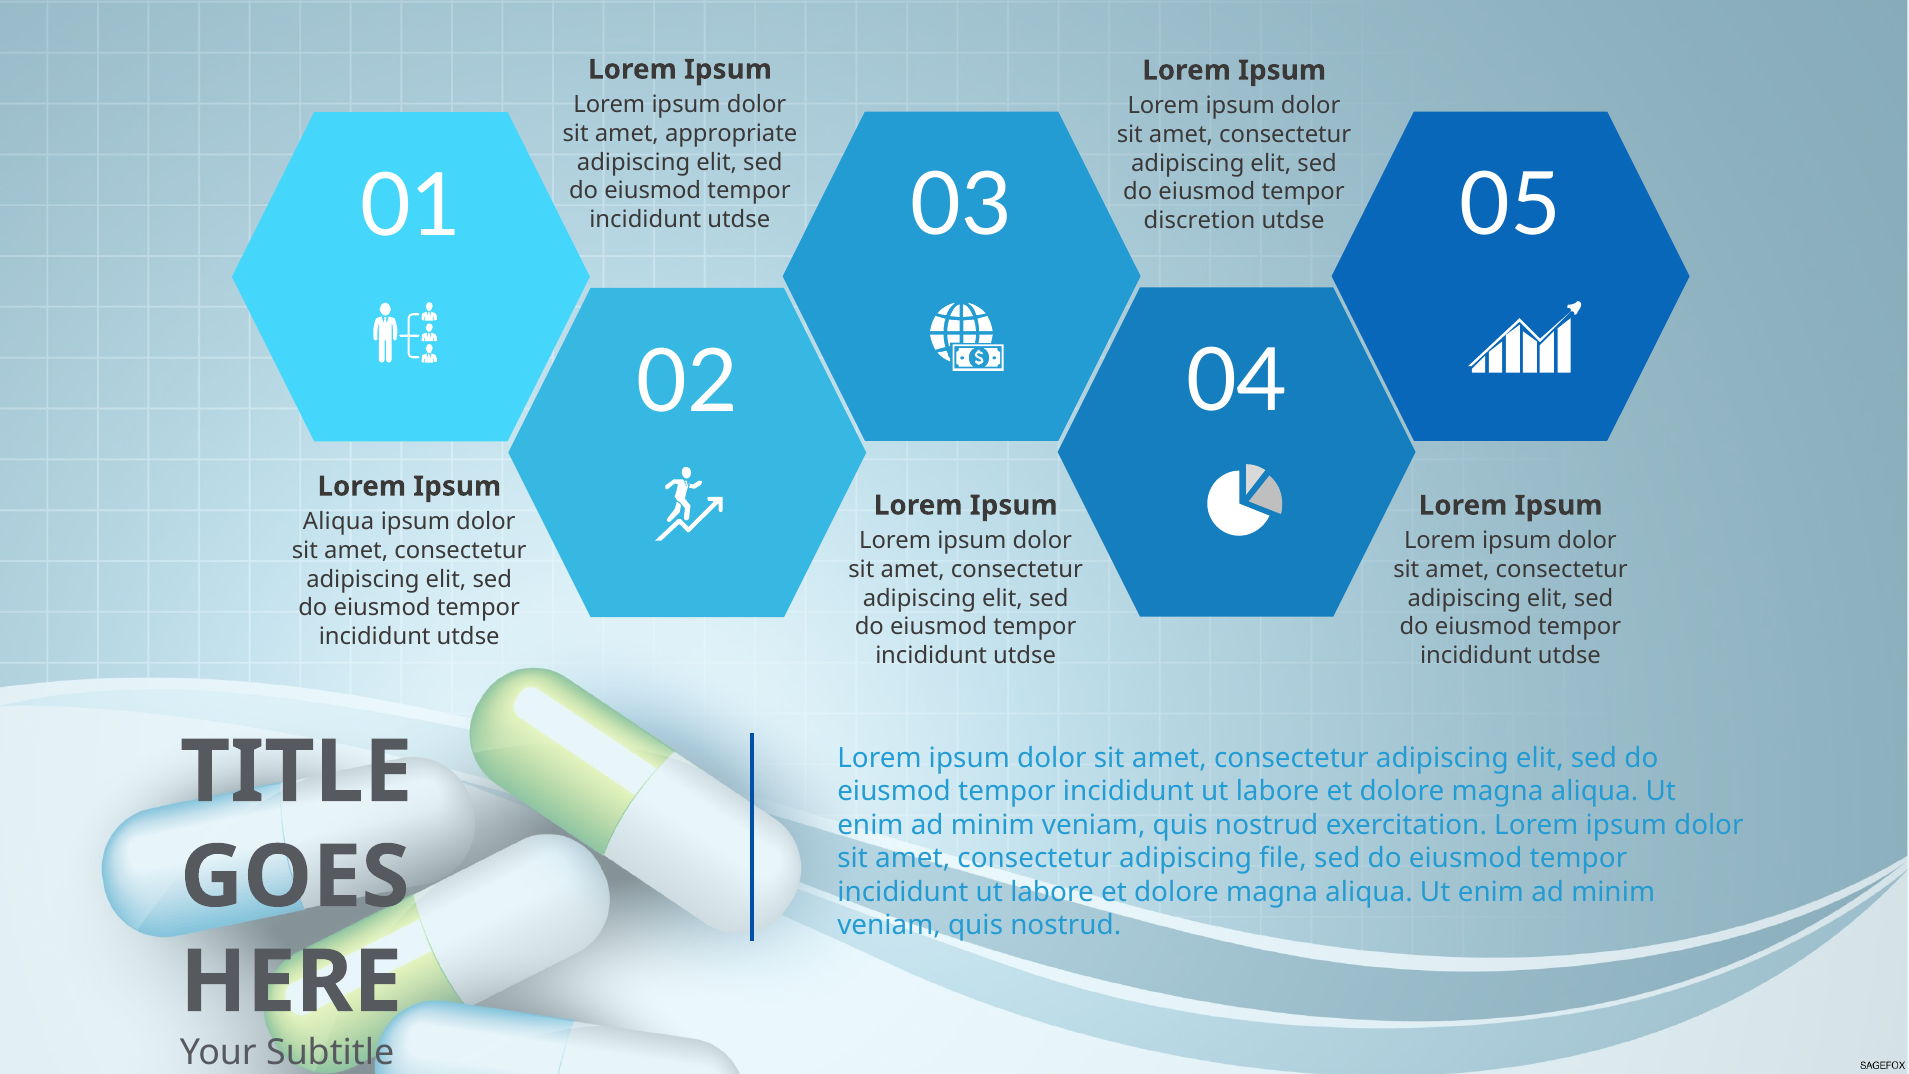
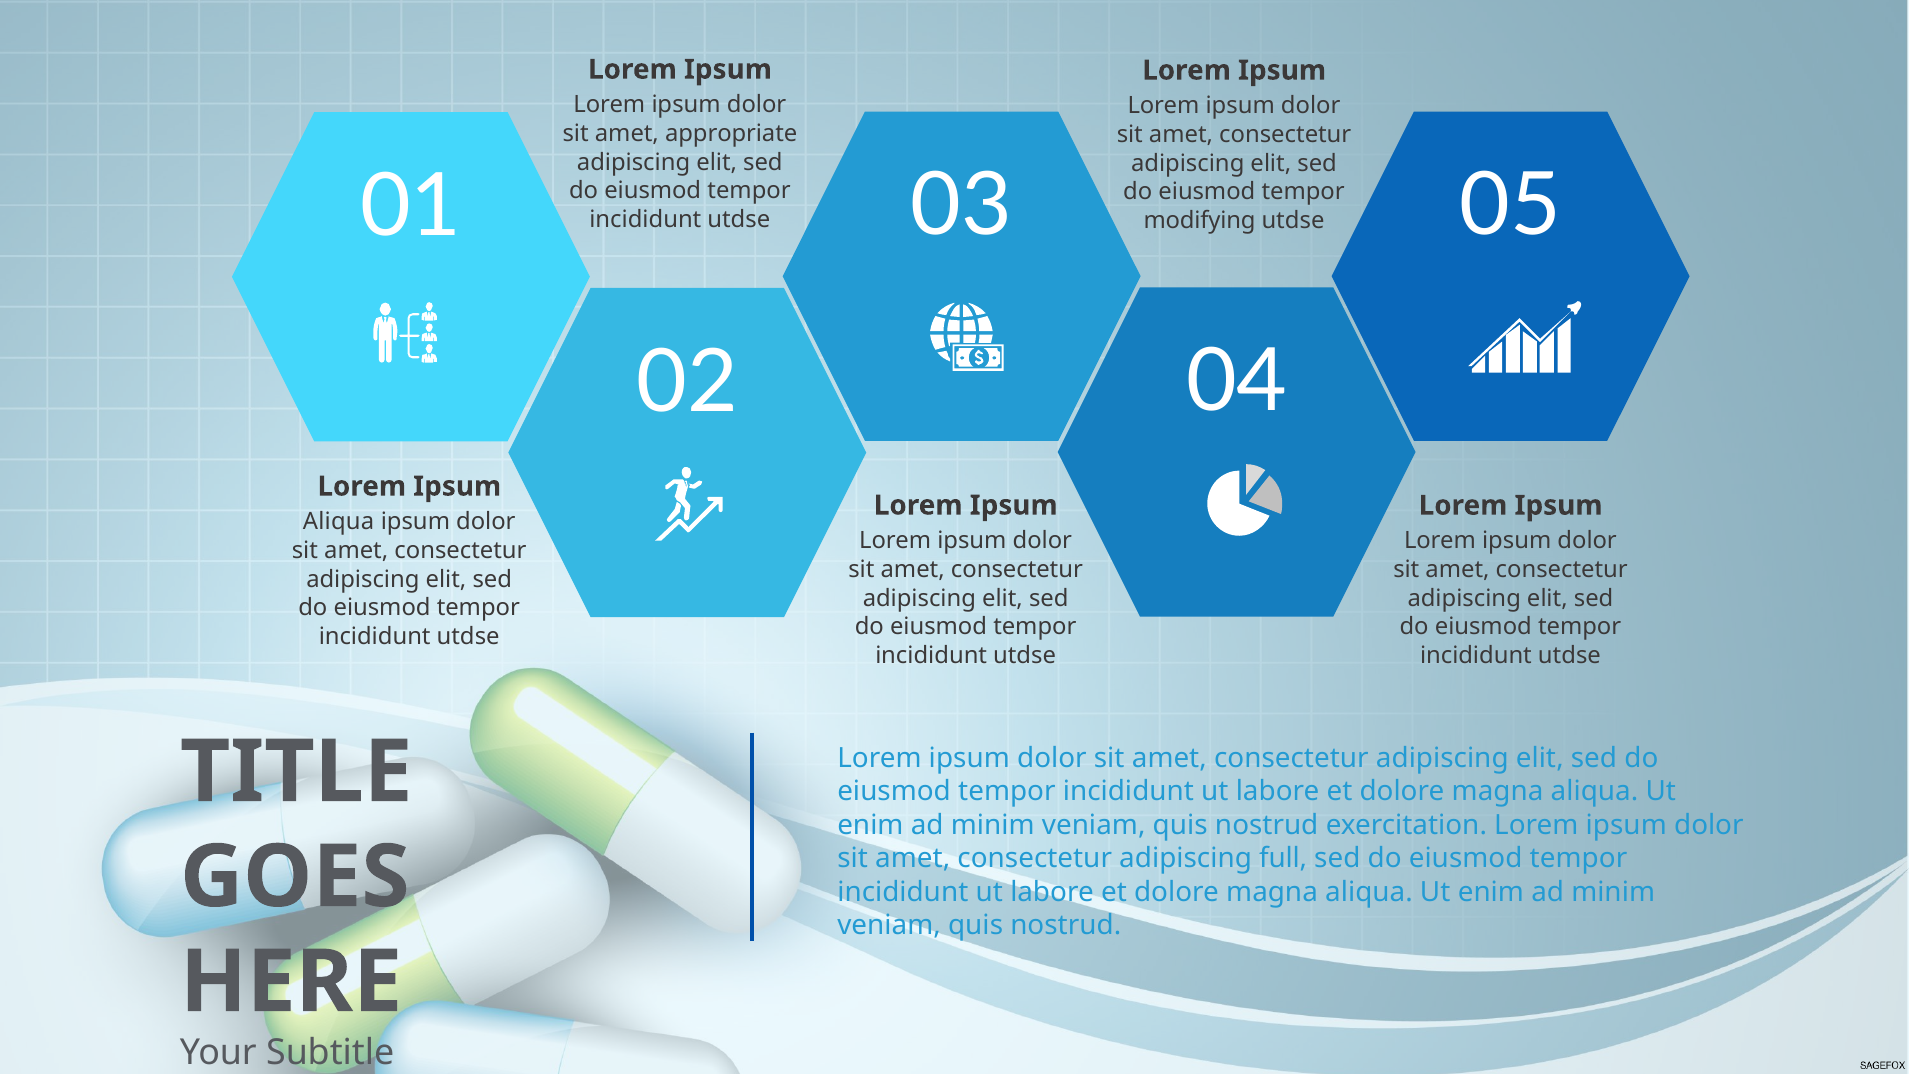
discretion: discretion -> modifying
file: file -> full
